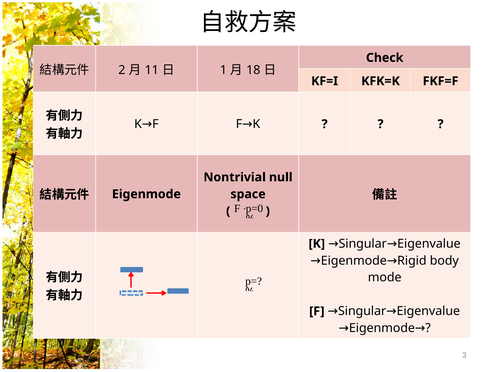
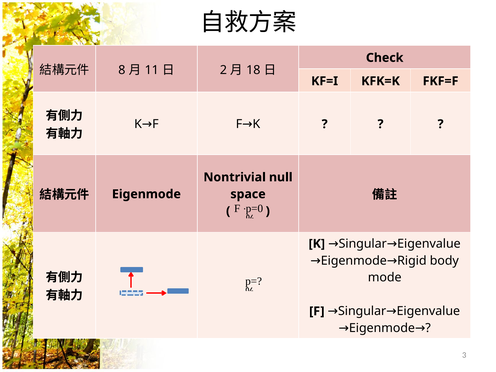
2: 2 -> 8
1: 1 -> 2
